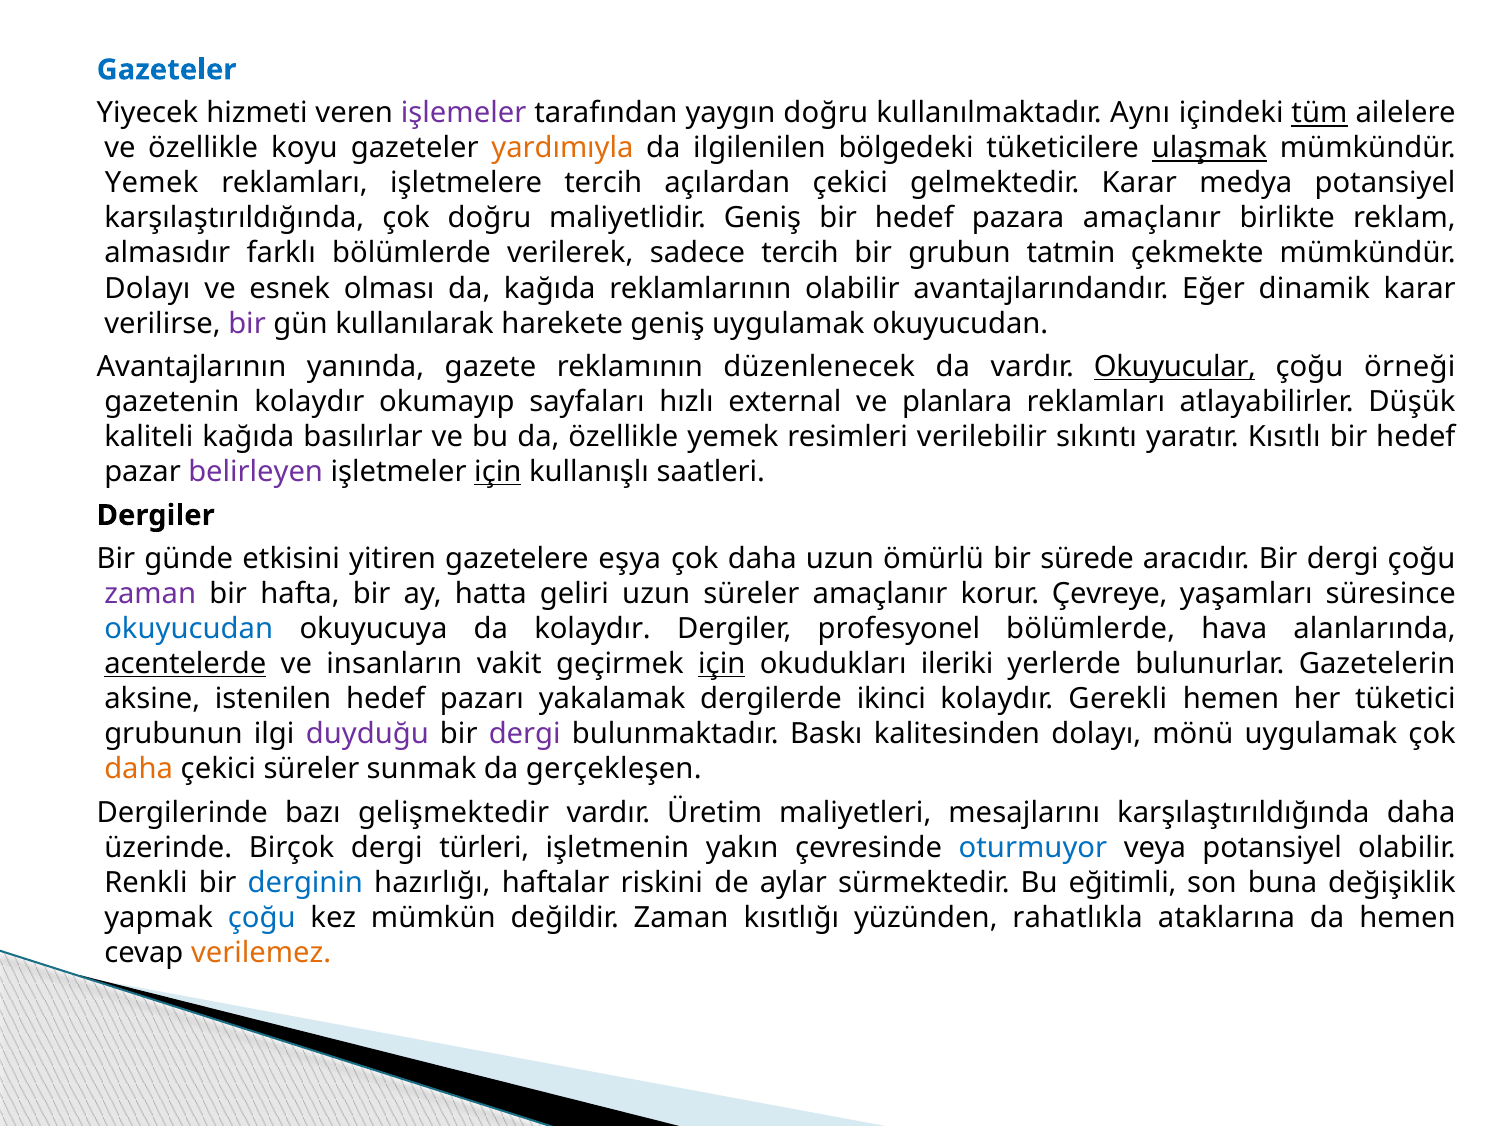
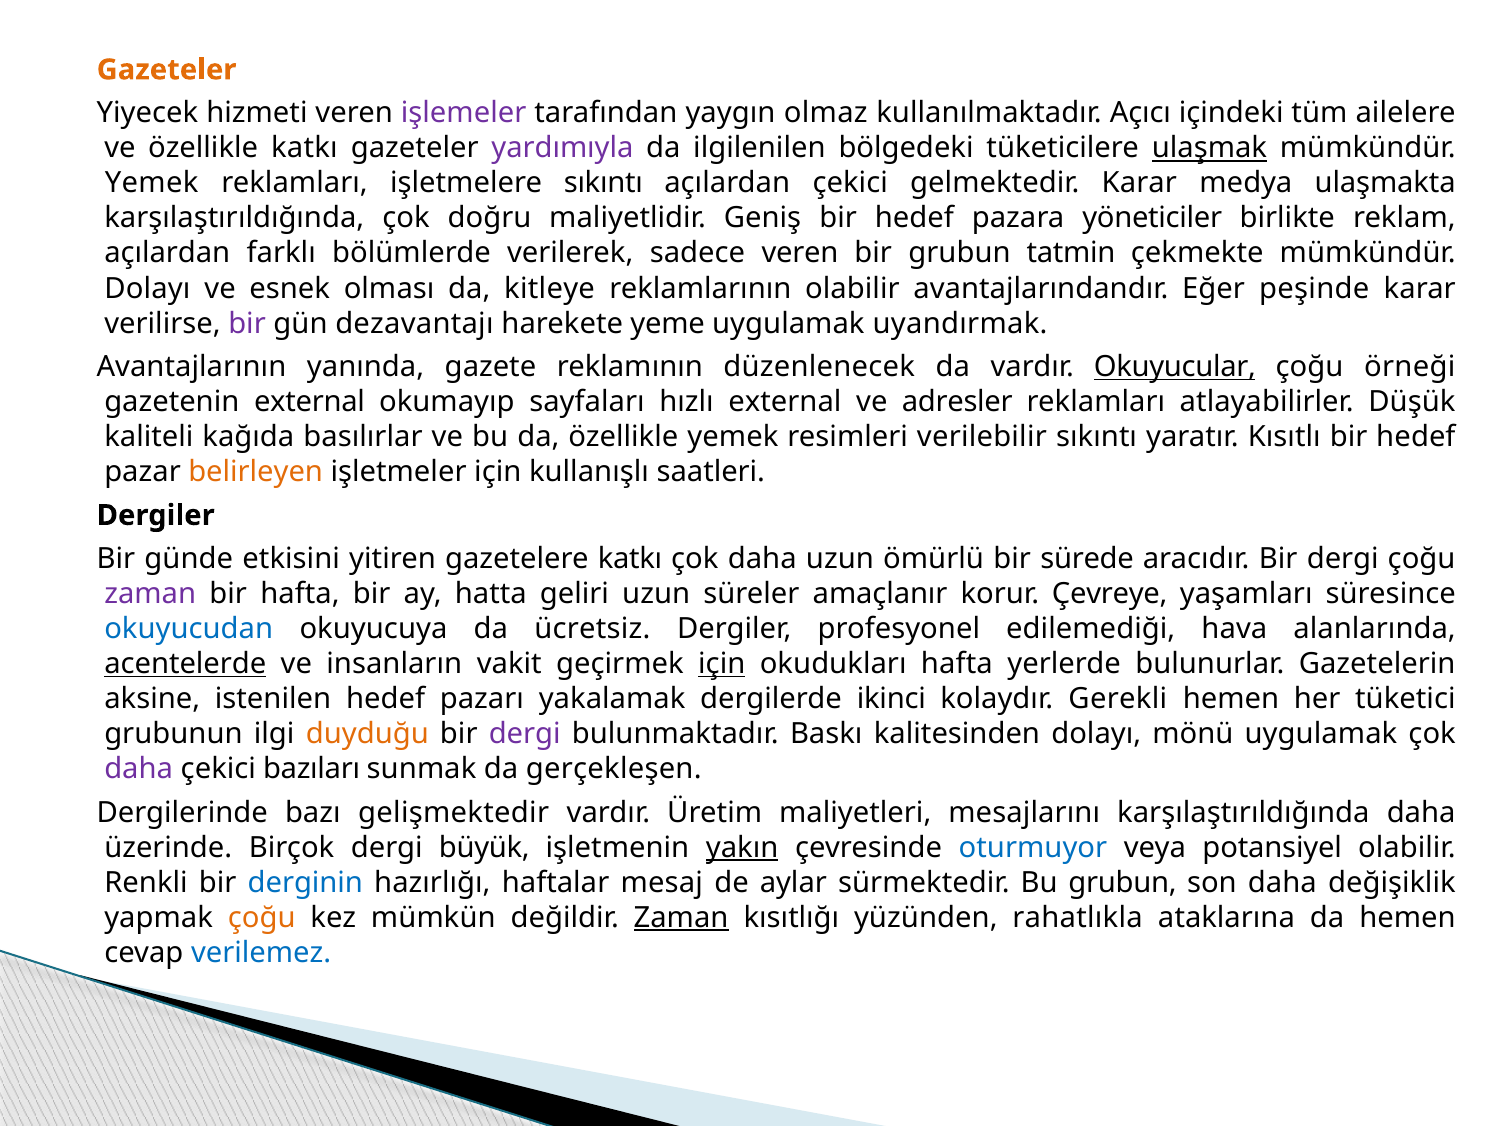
Gazeteler at (167, 70) colour: blue -> orange
yaygın doğru: doğru -> olmaz
Aynı: Aynı -> Açıcı
tüm underline: present -> none
özellikle koyu: koyu -> katkı
yardımıyla colour: orange -> purple
işletmelere tercih: tercih -> sıkıntı
medya potansiyel: potansiyel -> ulaşmakta
pazara amaçlanır: amaçlanır -> yöneticiler
almasıdır at (167, 253): almasıdır -> açılardan
sadece tercih: tercih -> veren
da kağıda: kağıda -> kitleye
dinamik: dinamik -> peşinde
kullanılarak: kullanılarak -> dezavantajı
harekete geniş: geniş -> yeme
uygulamak okuyucudan: okuyucudan -> uyandırmak
gazetenin kolaydır: kolaydır -> external
planlara: planlara -> adresler
belirleyen colour: purple -> orange
için at (498, 472) underline: present -> none
gazetelere eşya: eşya -> katkı
da kolaydır: kolaydır -> ücretsiz
profesyonel bölümlerde: bölümlerde -> edilemediği
okudukları ileriki: ileriki -> hafta
duyduğu colour: purple -> orange
daha at (139, 769) colour: orange -> purple
çekici süreler: süreler -> bazıları
türleri: türleri -> büyük
yakın underline: none -> present
riskini: riskini -> mesaj
Bu eğitimli: eğitimli -> grubun
son buna: buna -> daha
çoğu at (262, 917) colour: blue -> orange
Zaman at (681, 917) underline: none -> present
verilemez colour: orange -> blue
